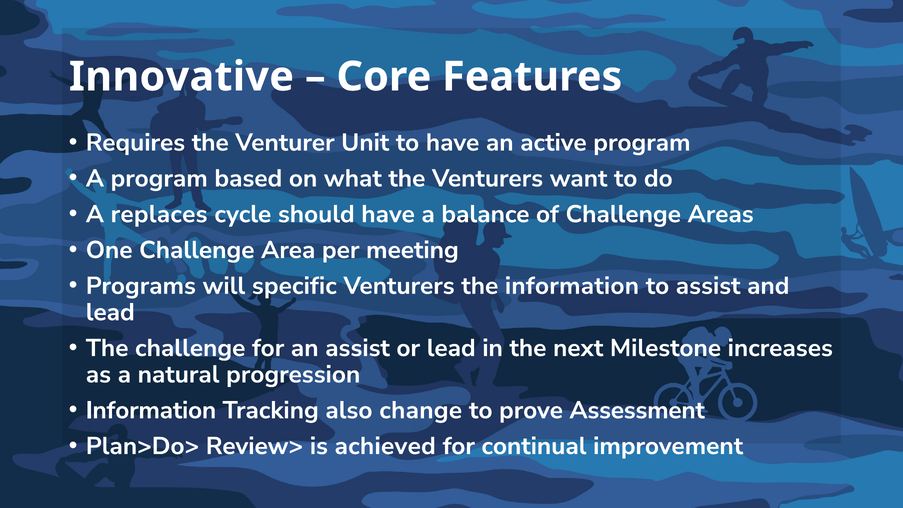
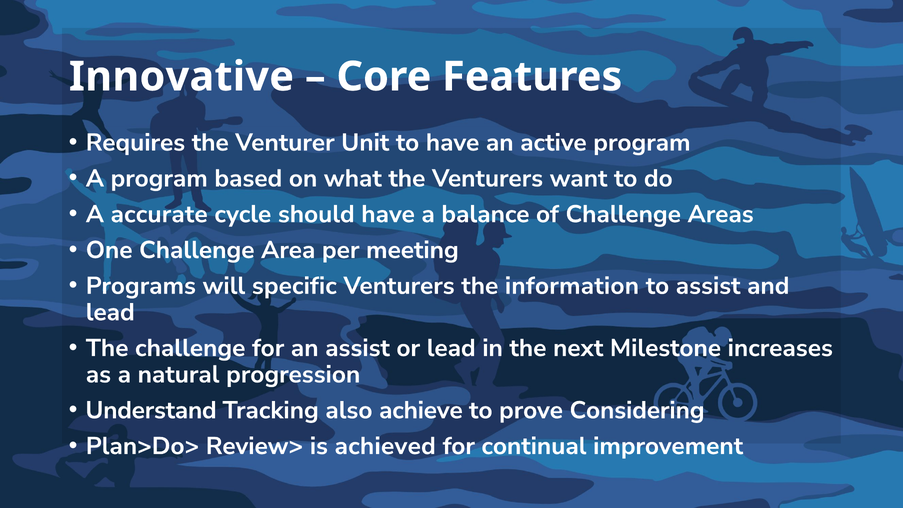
replaces: replaces -> accurate
Information at (151, 410): Information -> Understand
change: change -> achieve
Assessment: Assessment -> Considering
